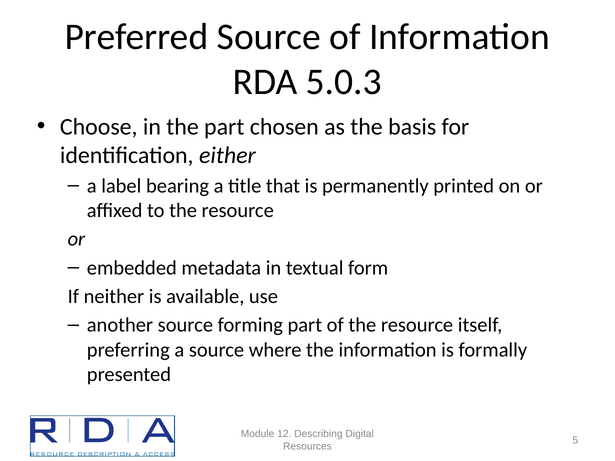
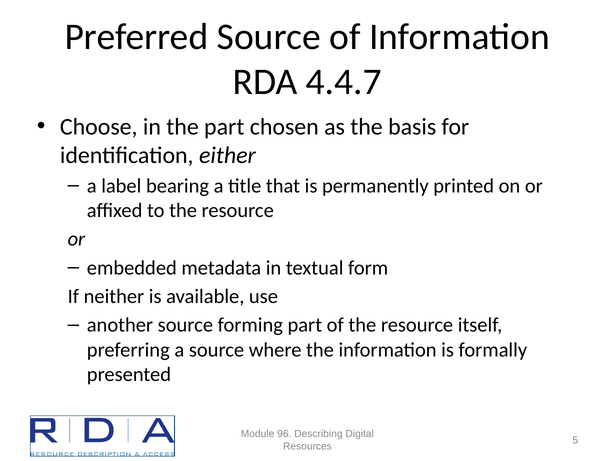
5.0.3: 5.0.3 -> 4.4.7
12: 12 -> 96
